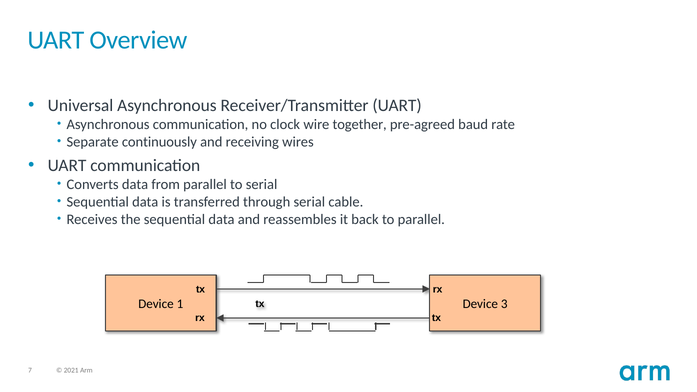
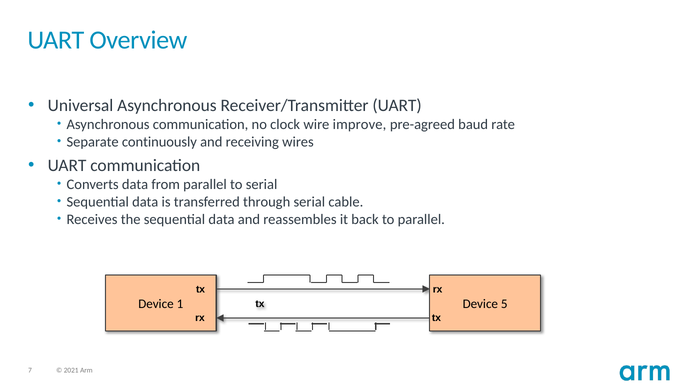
together: together -> improve
3: 3 -> 5
